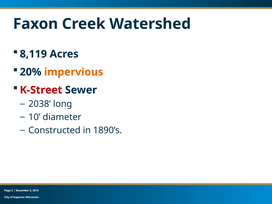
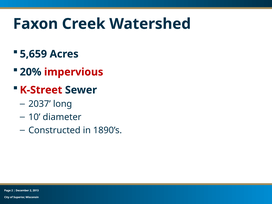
8,119: 8,119 -> 5,659
impervious colour: orange -> red
2038: 2038 -> 2037
